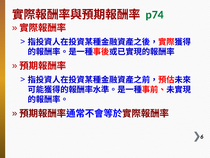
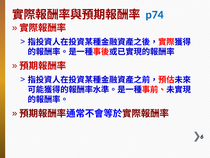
p74 colour: green -> blue
